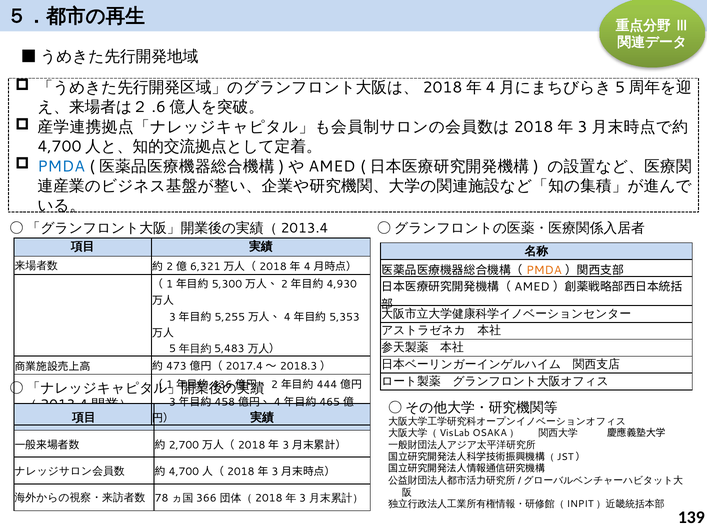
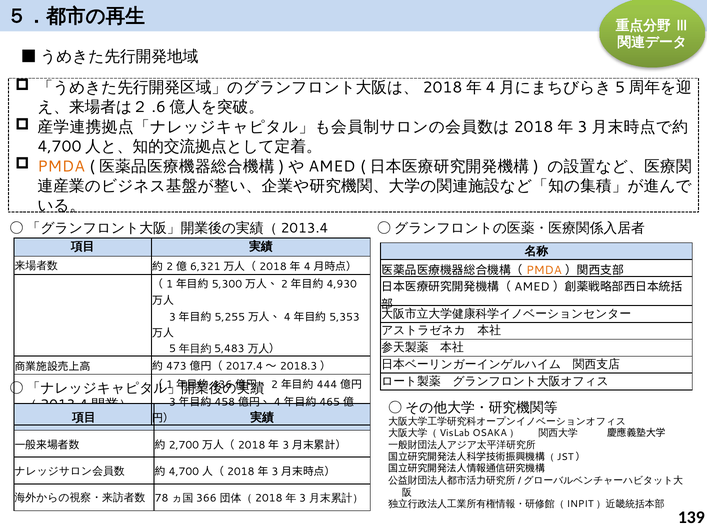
PMDA at (61, 166) colour: blue -> orange
